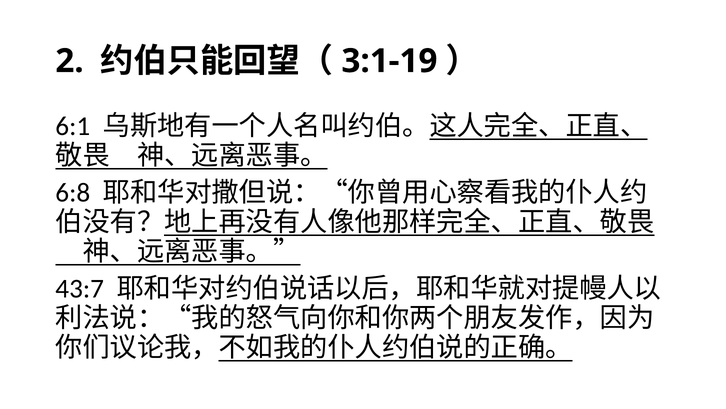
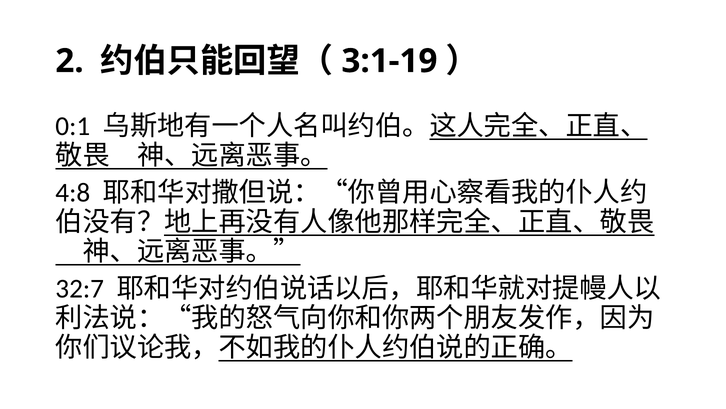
6:1: 6:1 -> 0:1
6:8: 6:8 -> 4:8
43:7: 43:7 -> 32:7
